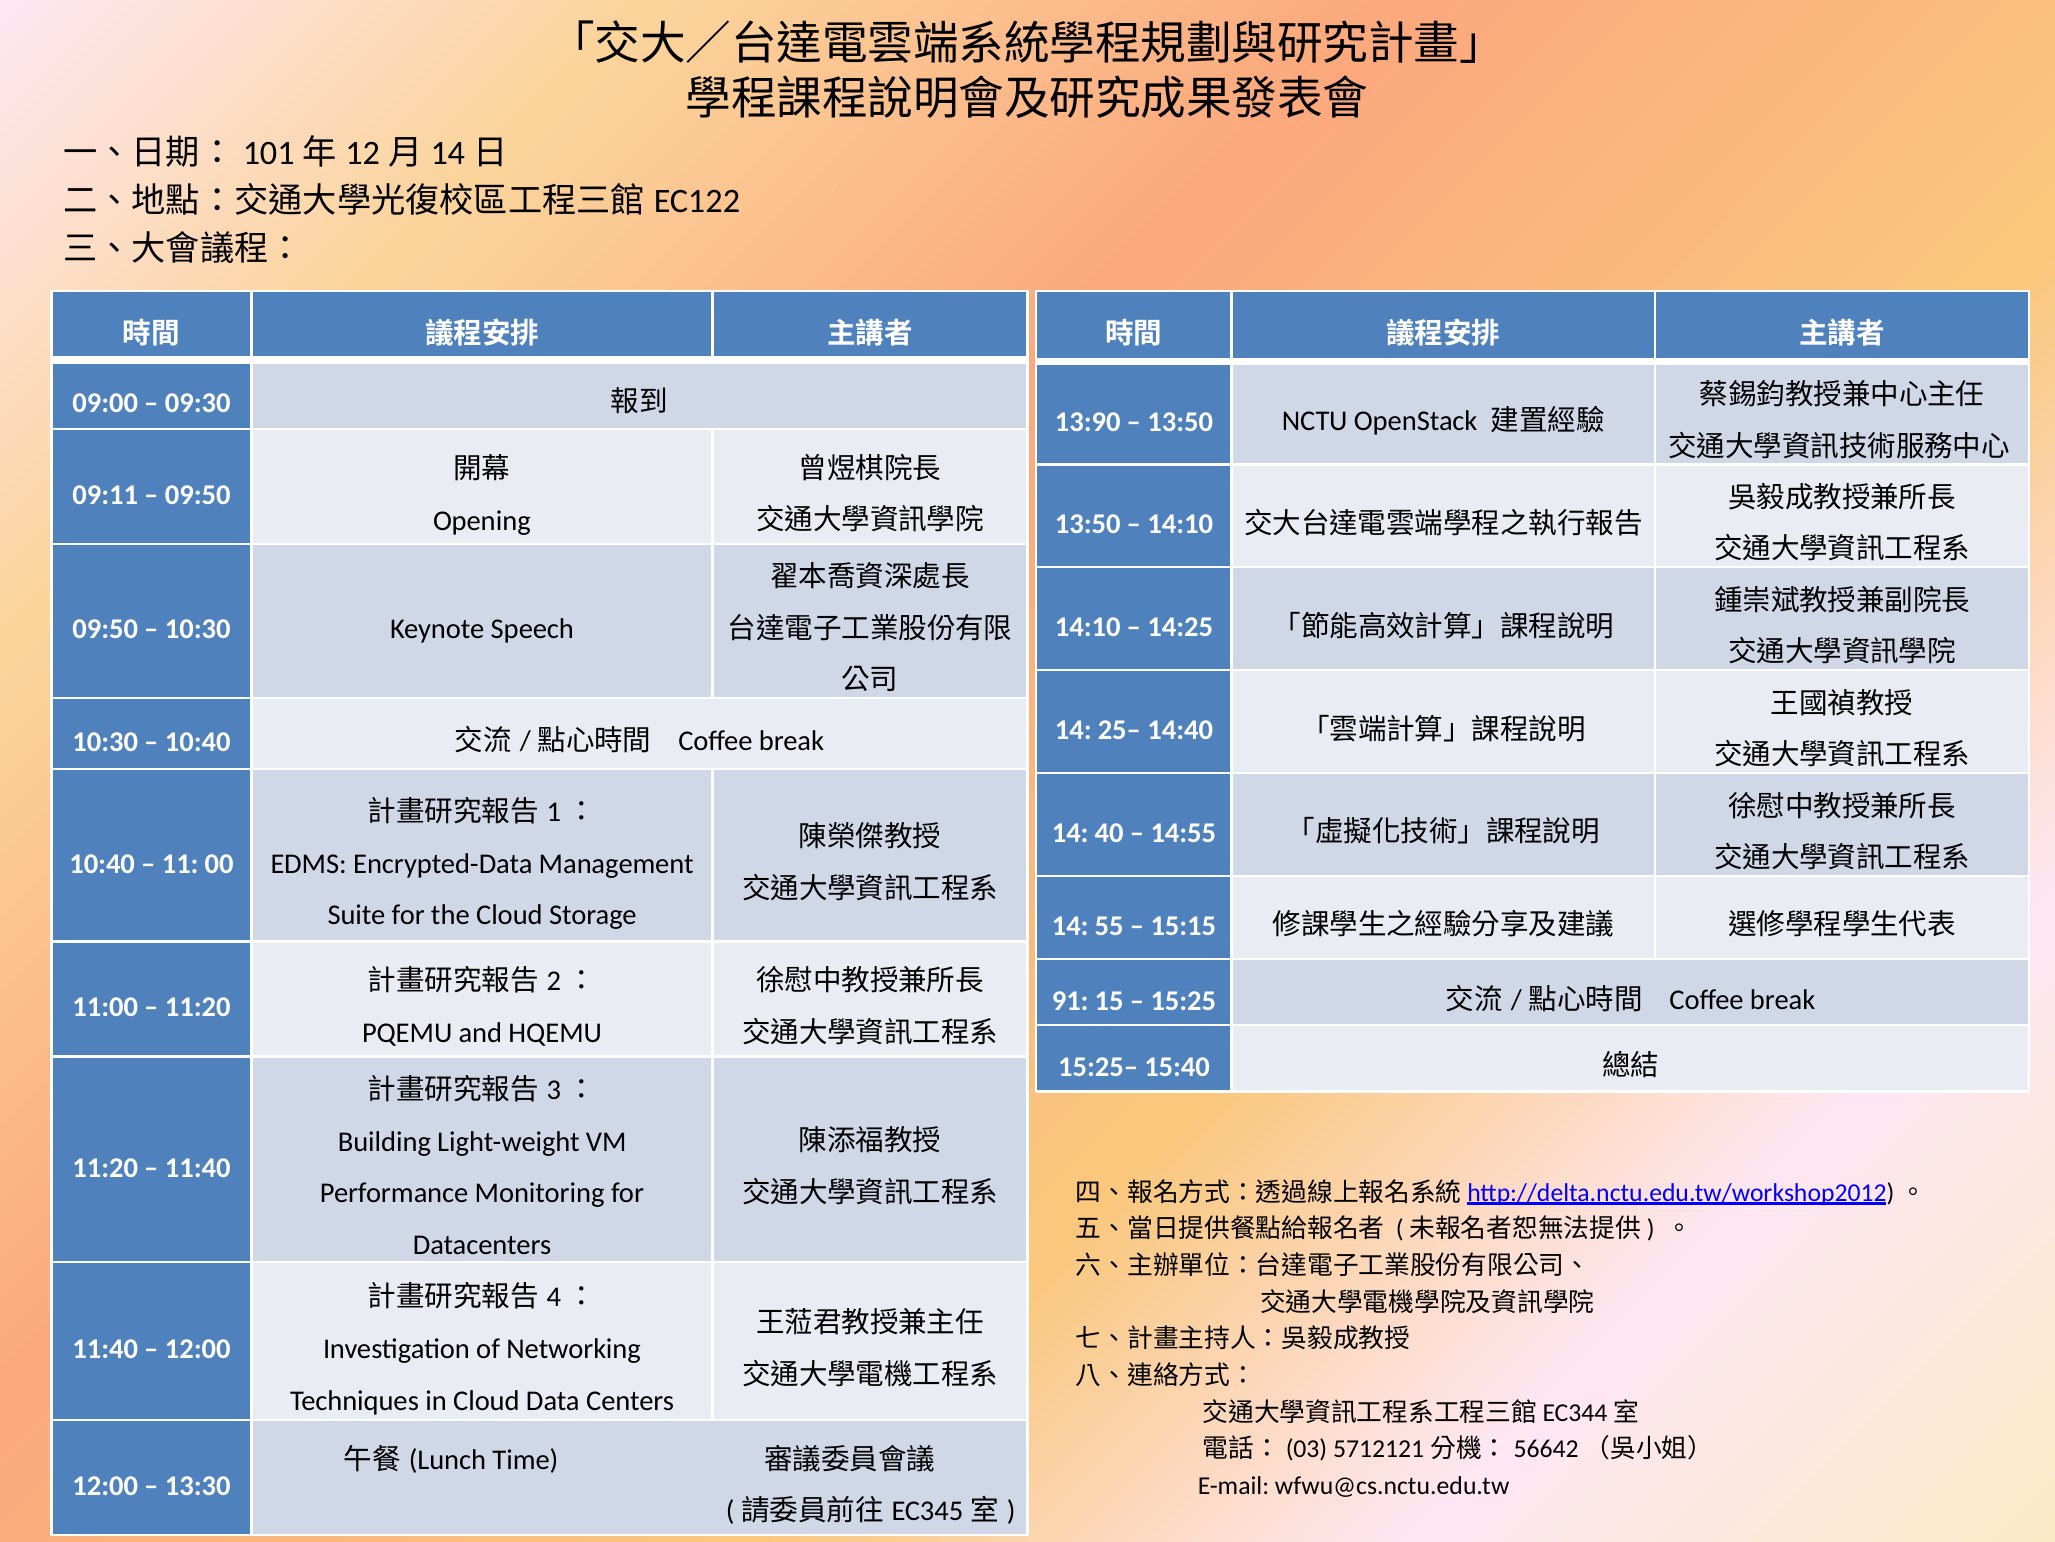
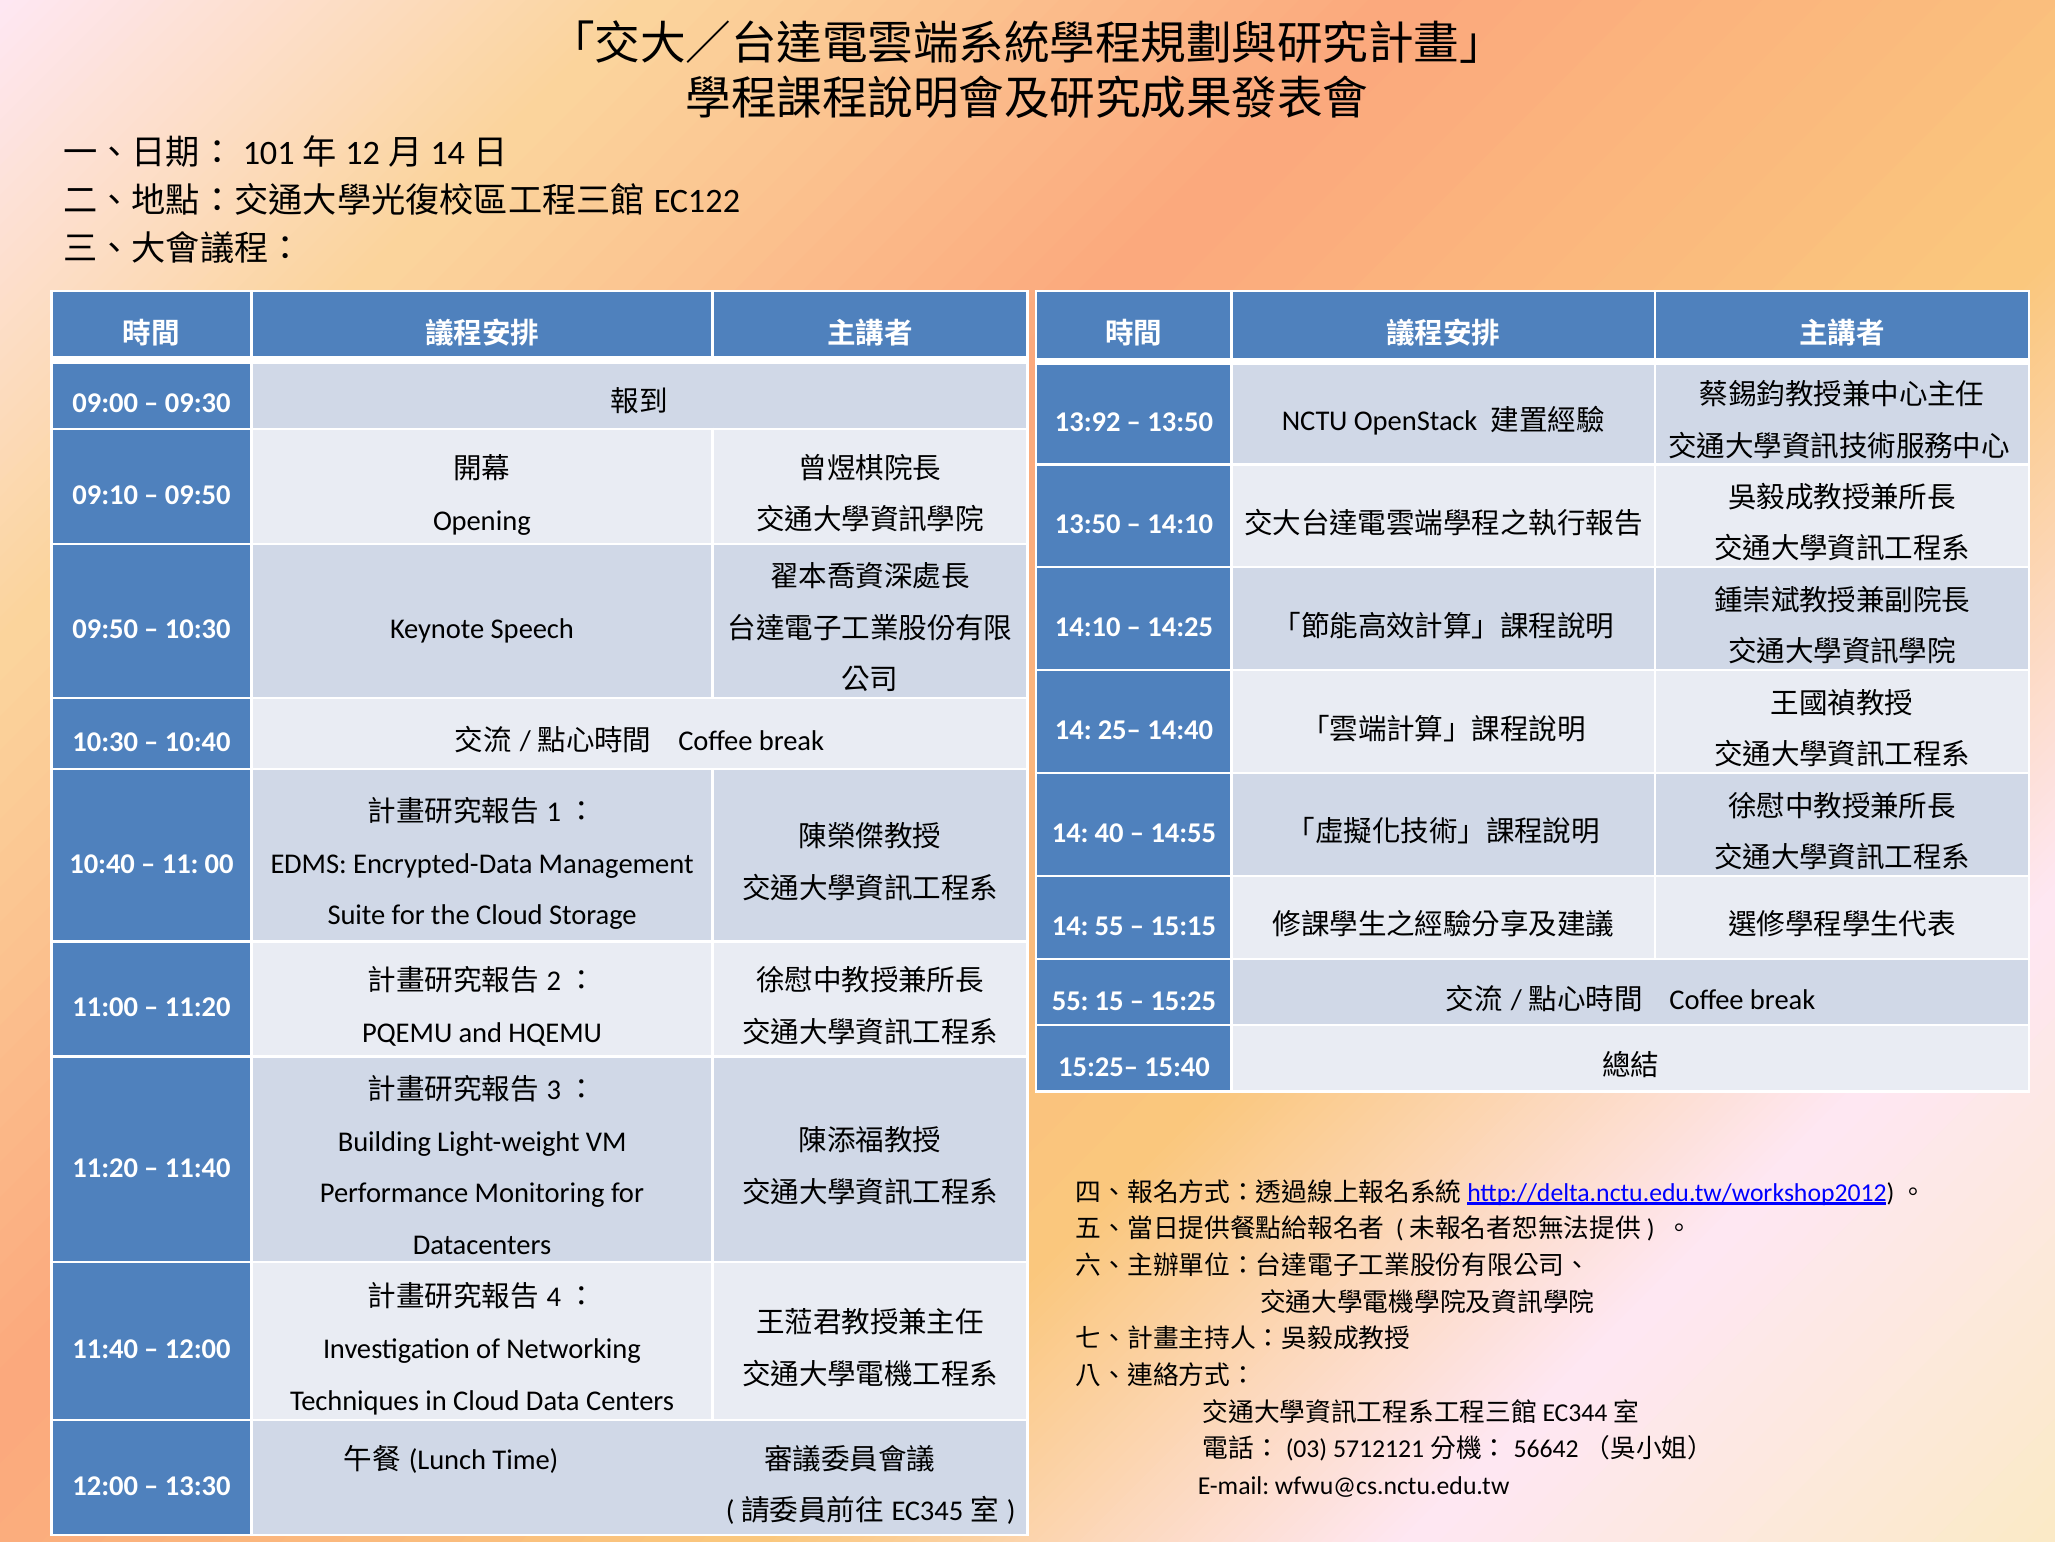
13:90: 13:90 -> 13:92
09:11: 09:11 -> 09:10
91 at (1070, 1000): 91 -> 55
